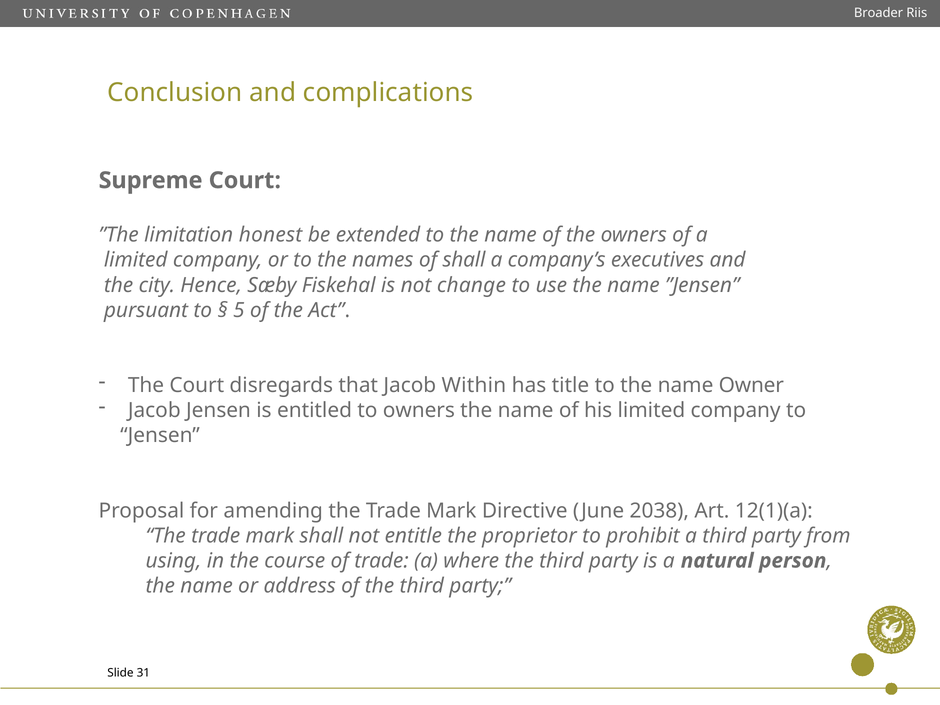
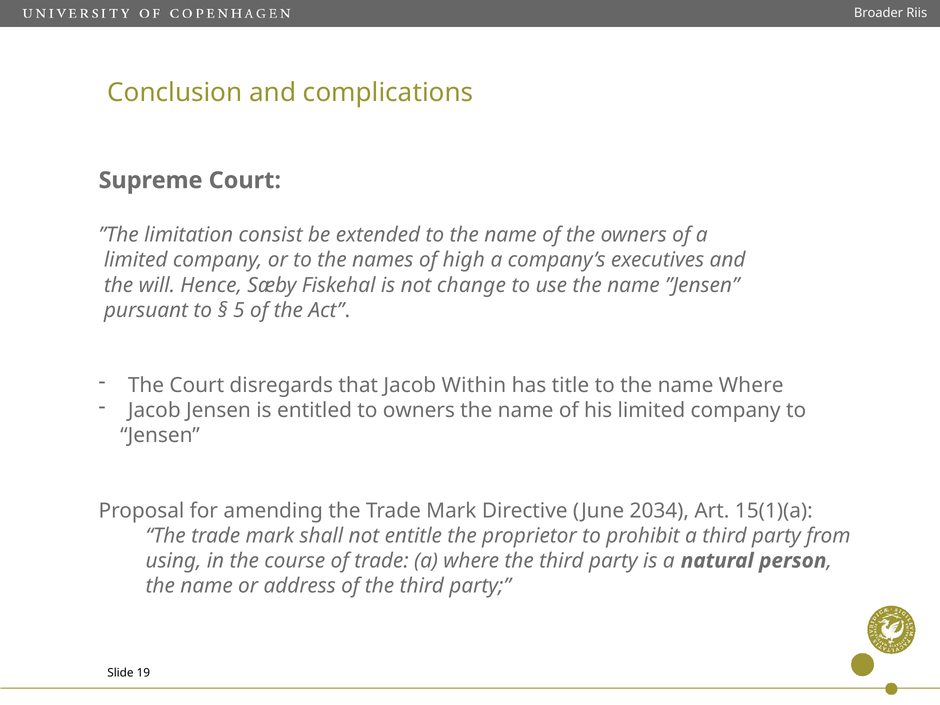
honest: honest -> consist
of shall: shall -> high
city: city -> will
name Owner: Owner -> Where
2038: 2038 -> 2034
12(1)(a: 12(1)(a -> 15(1)(a
31: 31 -> 19
